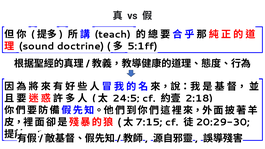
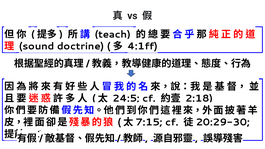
5:1ff: 5:1ff -> 4:1ff
